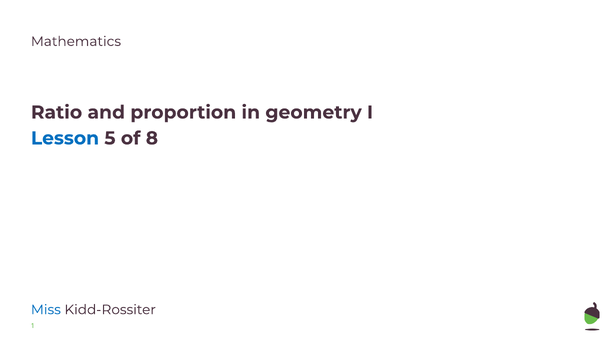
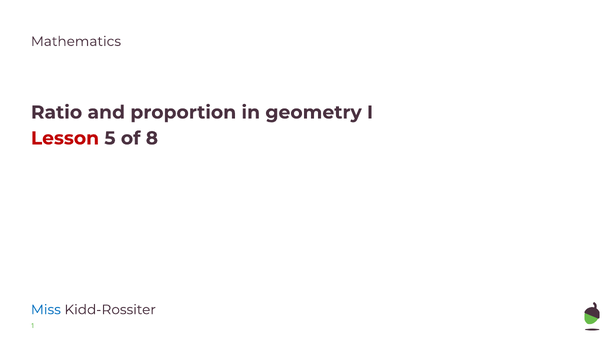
Lesson colour: blue -> red
